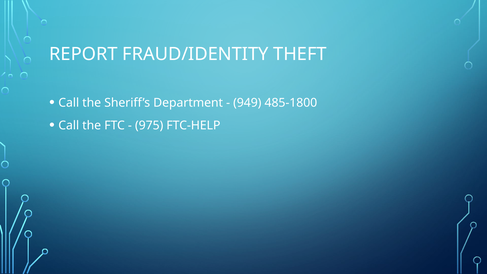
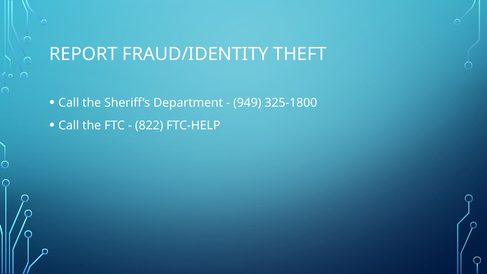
485-1800: 485-1800 -> 325-1800
975: 975 -> 822
